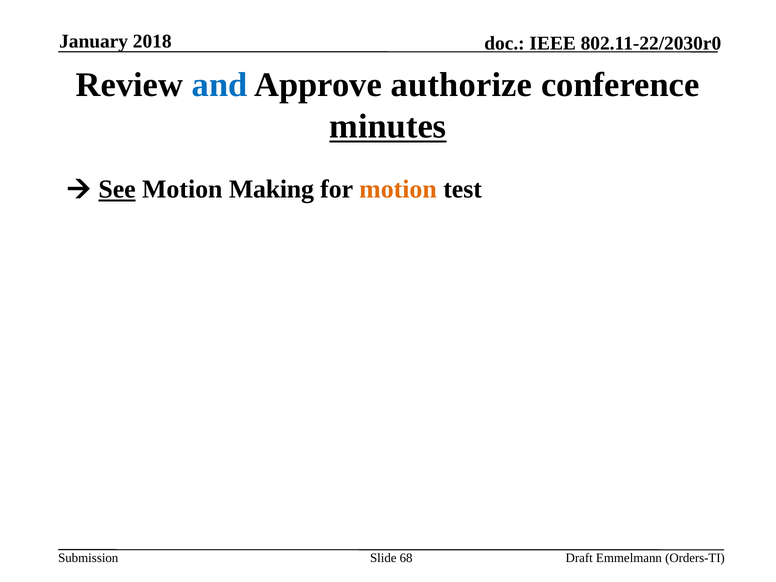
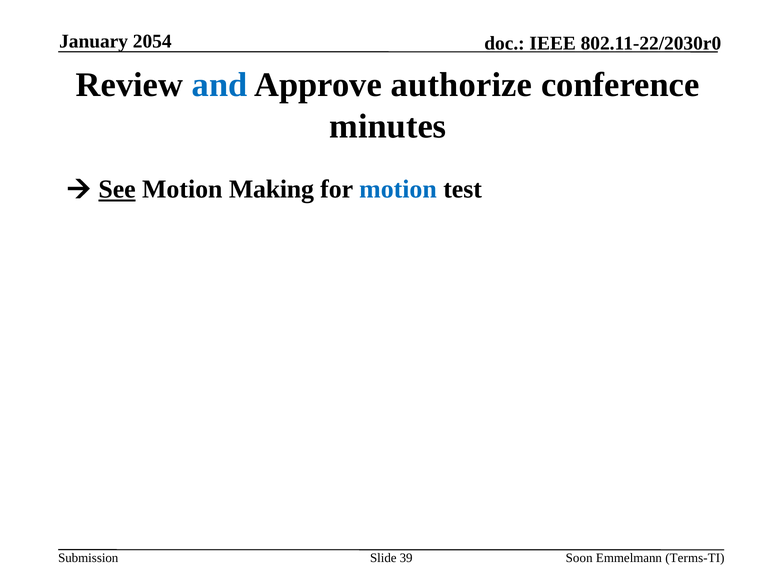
2018: 2018 -> 2054
minutes underline: present -> none
motion at (398, 189) colour: orange -> blue
68: 68 -> 39
Draft: Draft -> Soon
Orders-TI: Orders-TI -> Terms-TI
